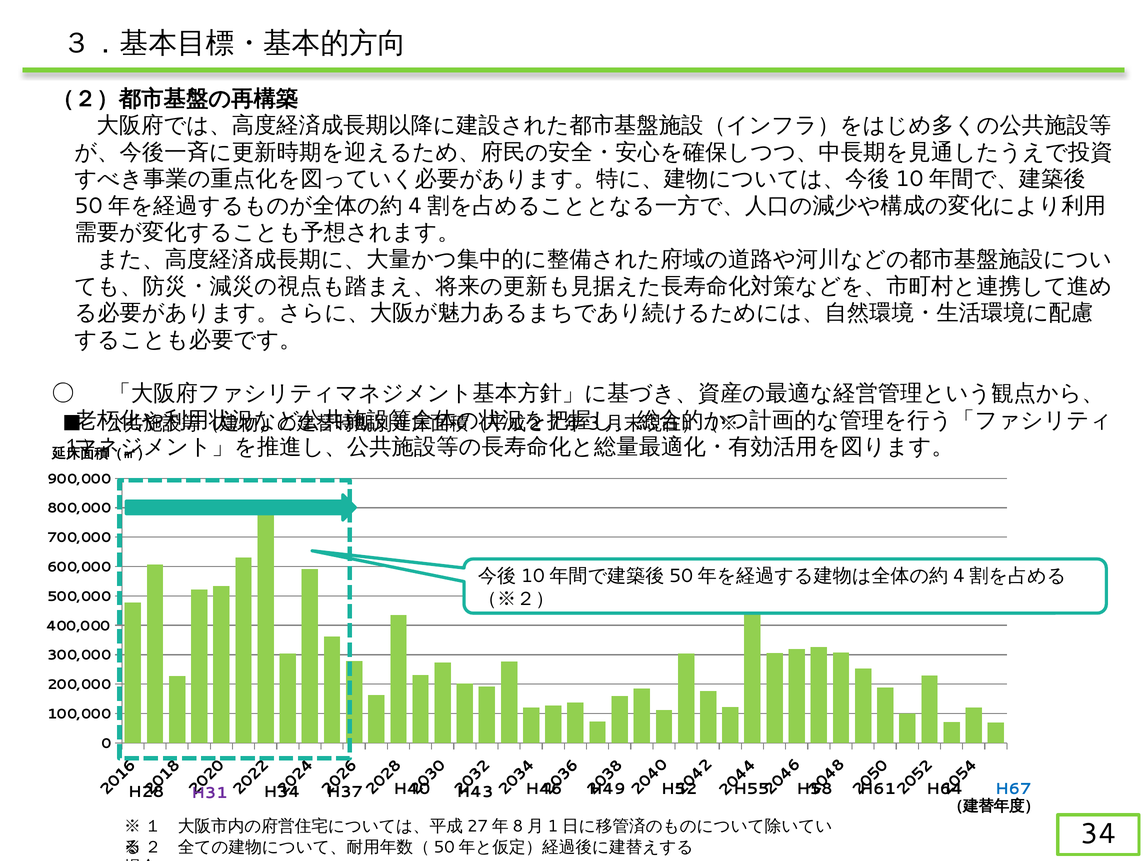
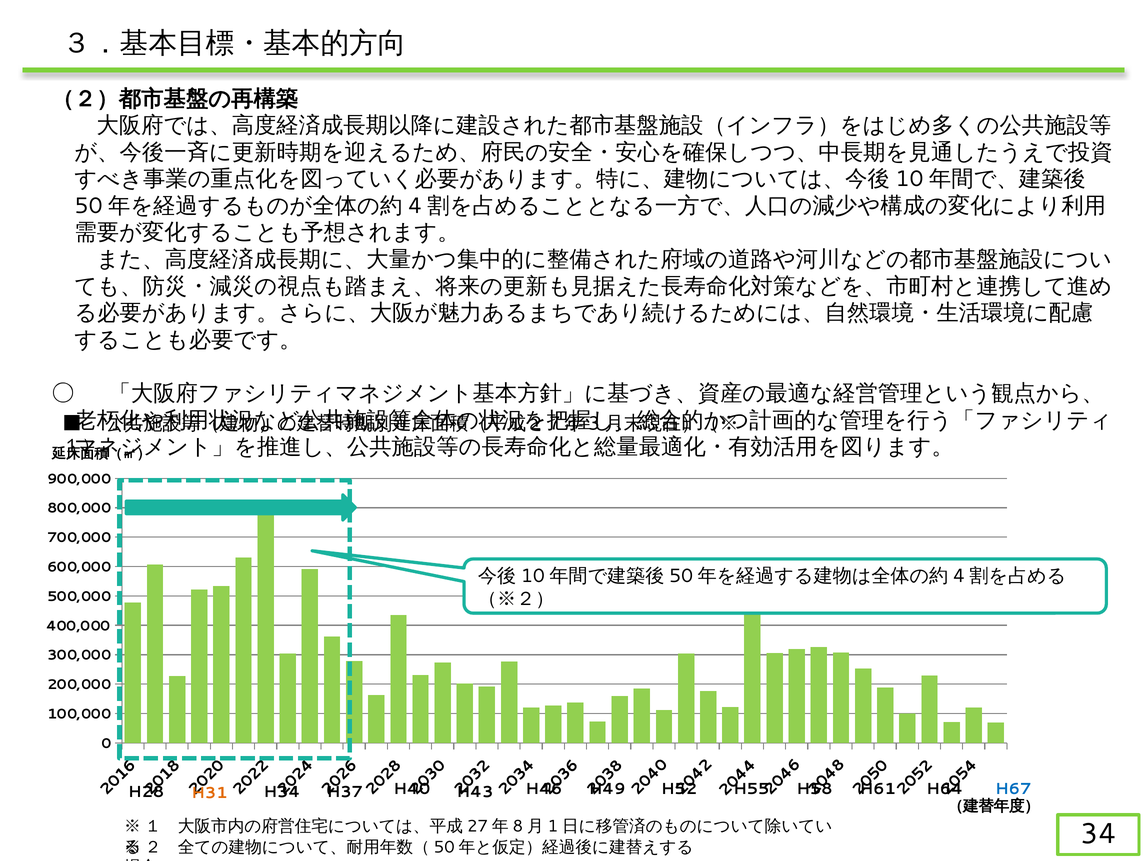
H31 colour: purple -> orange
